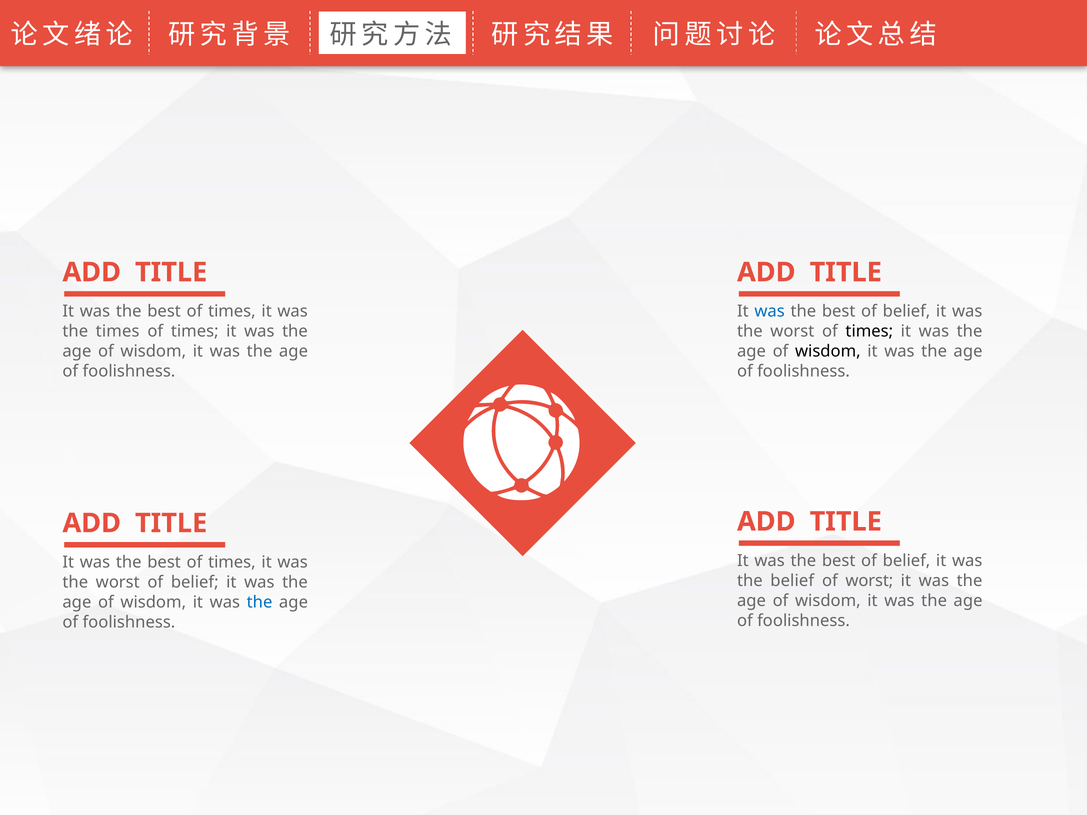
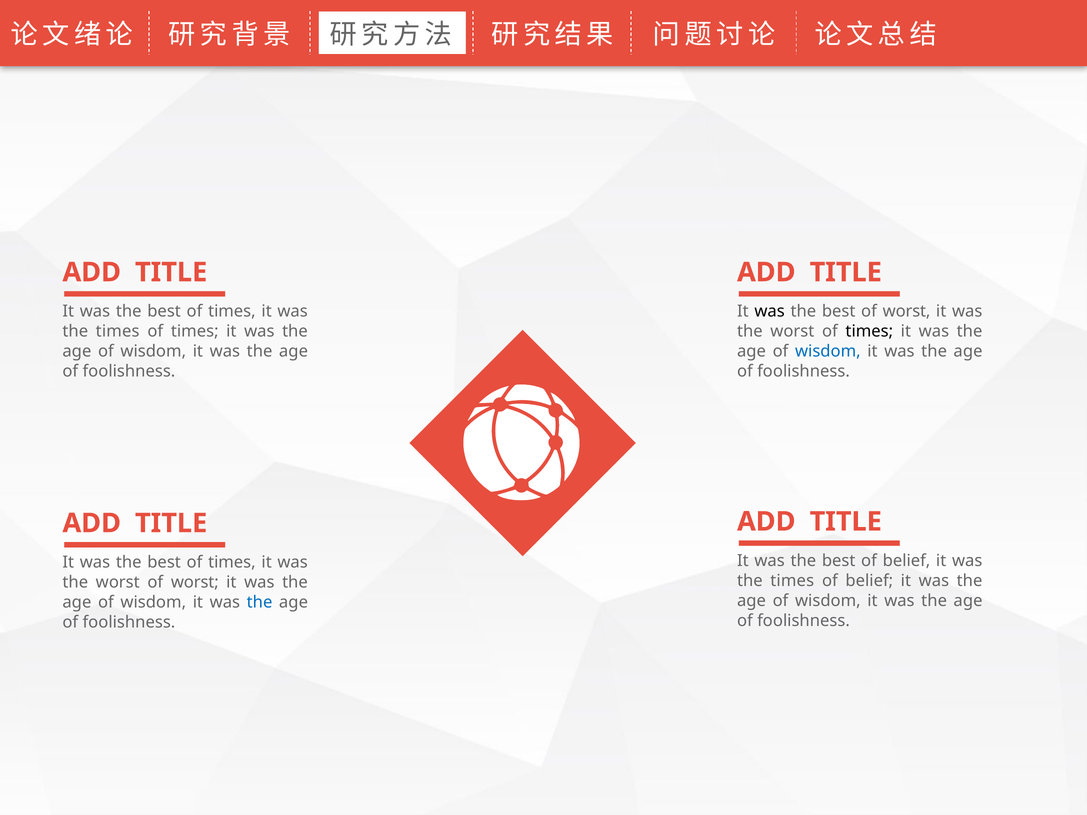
was at (770, 312) colour: blue -> black
belief at (906, 312): belief -> worst
wisdom at (828, 351) colour: black -> blue
belief at (792, 581): belief -> times
worst at (869, 581): worst -> belief
worst of belief: belief -> worst
